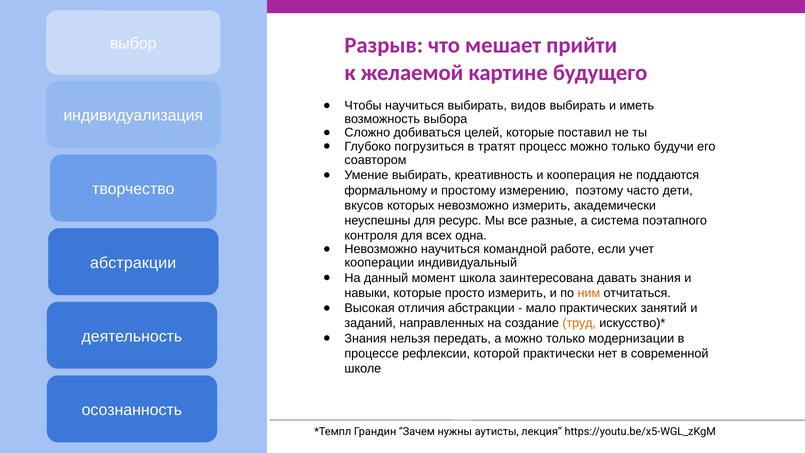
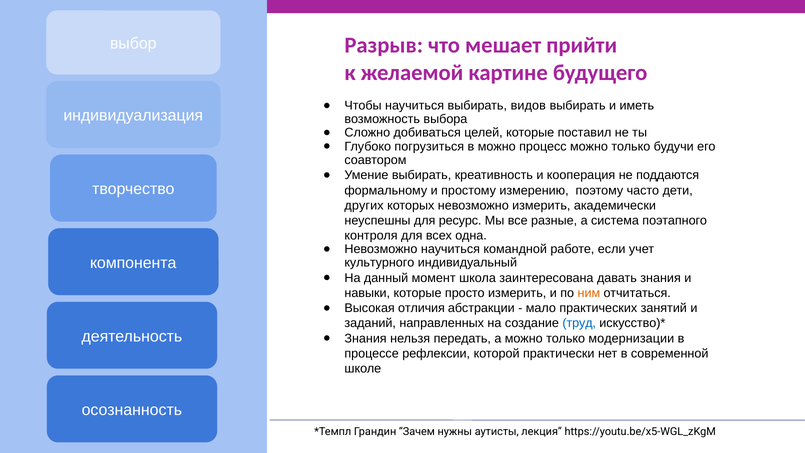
в тратят: тратят -> можно
вкусов: вкусов -> других
абстракции at (133, 263): абстракции -> компонента
кооперации: кооперации -> культурного
труд colour: orange -> blue
